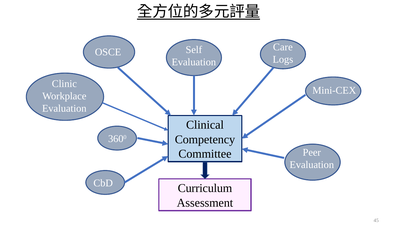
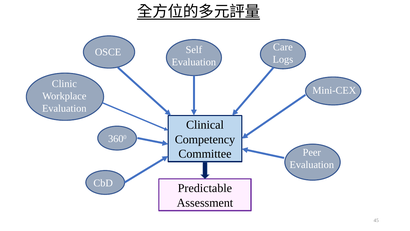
Curriculum: Curriculum -> Predictable
